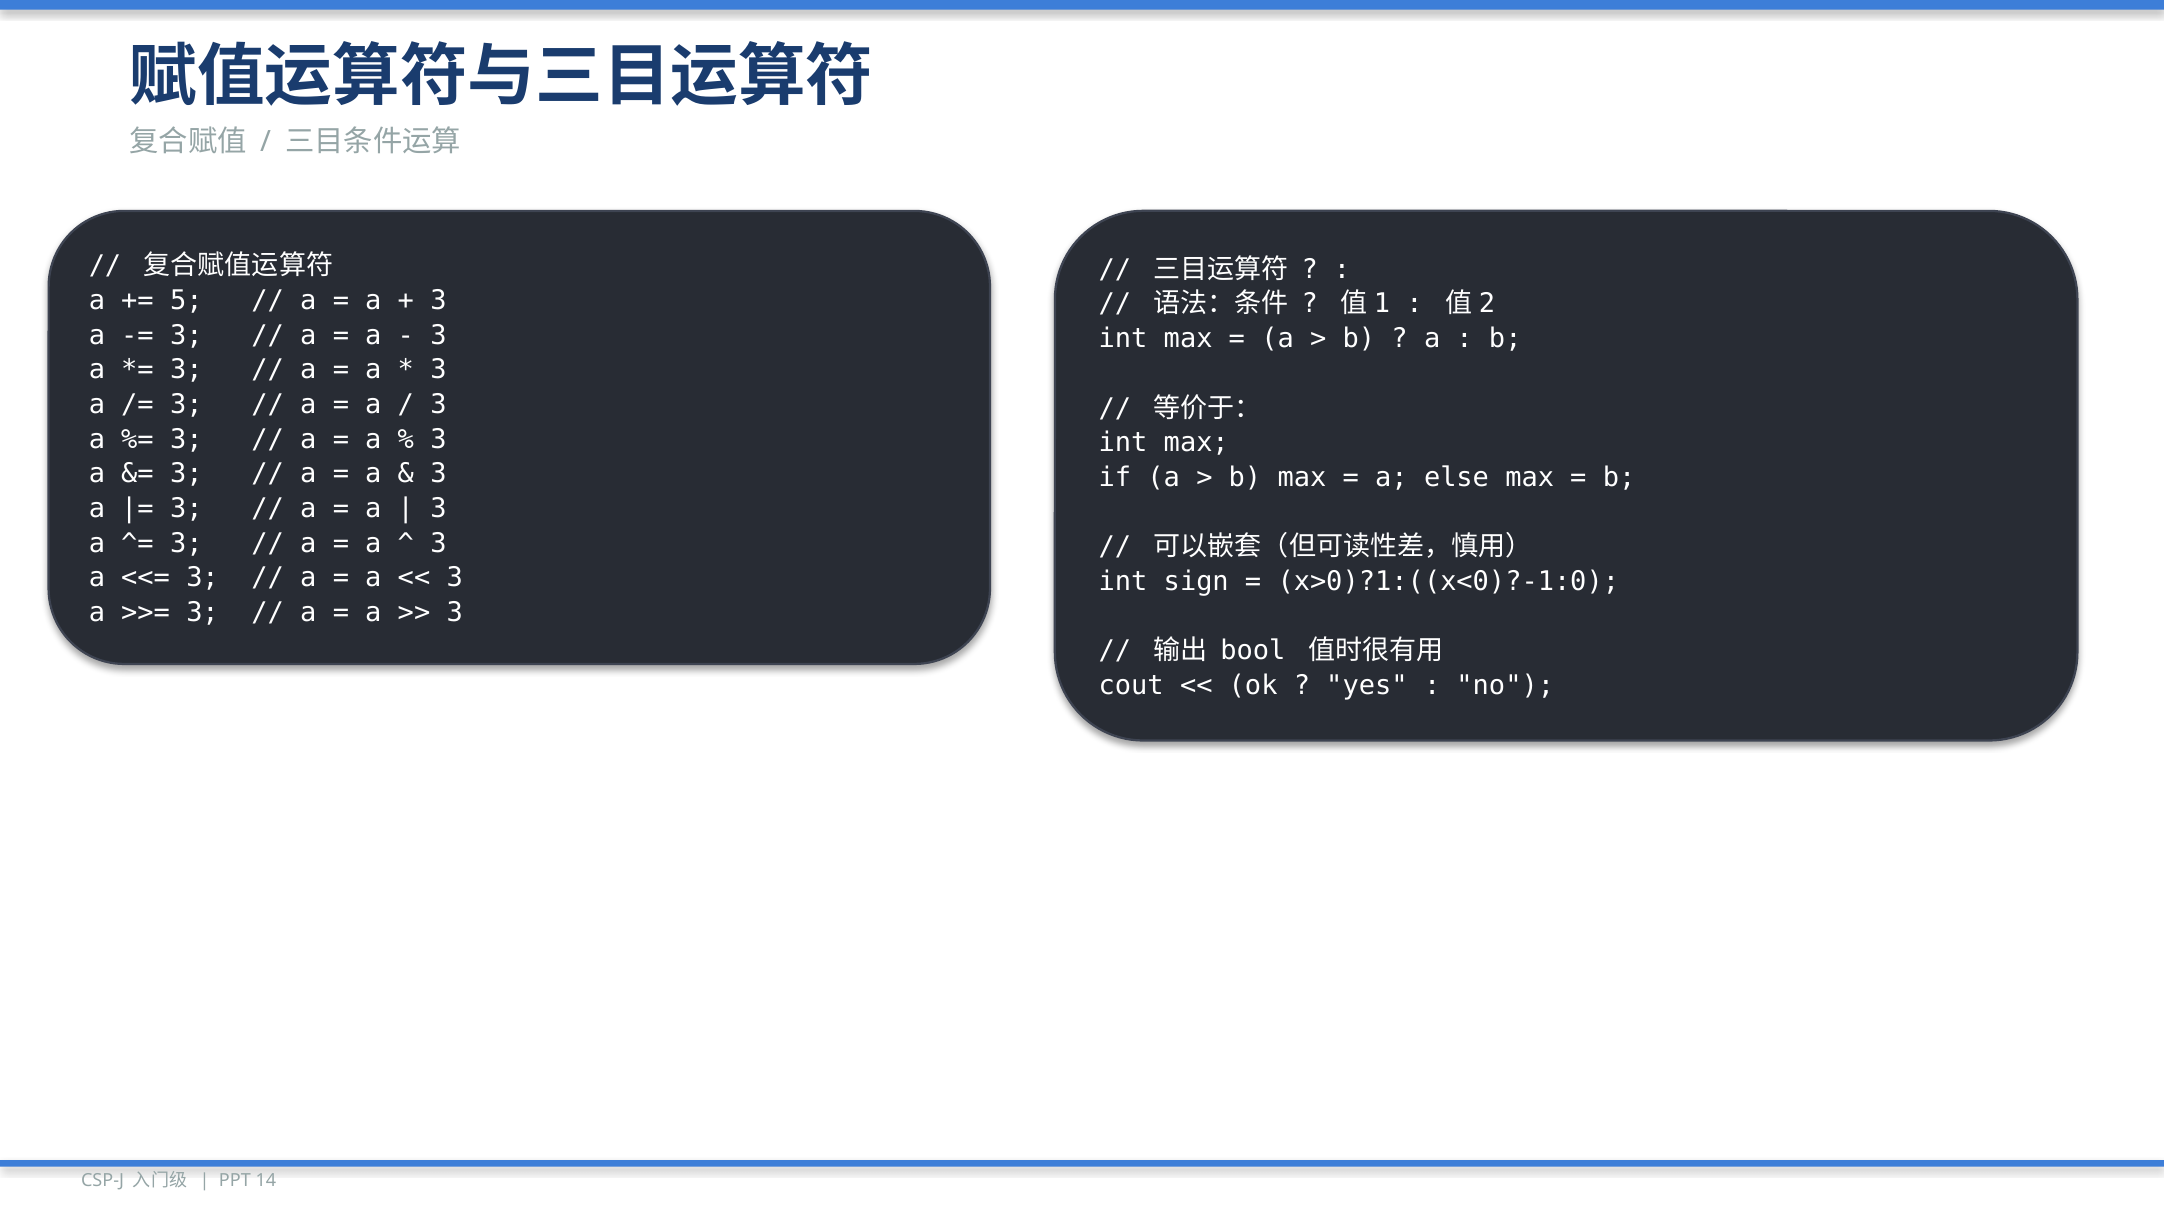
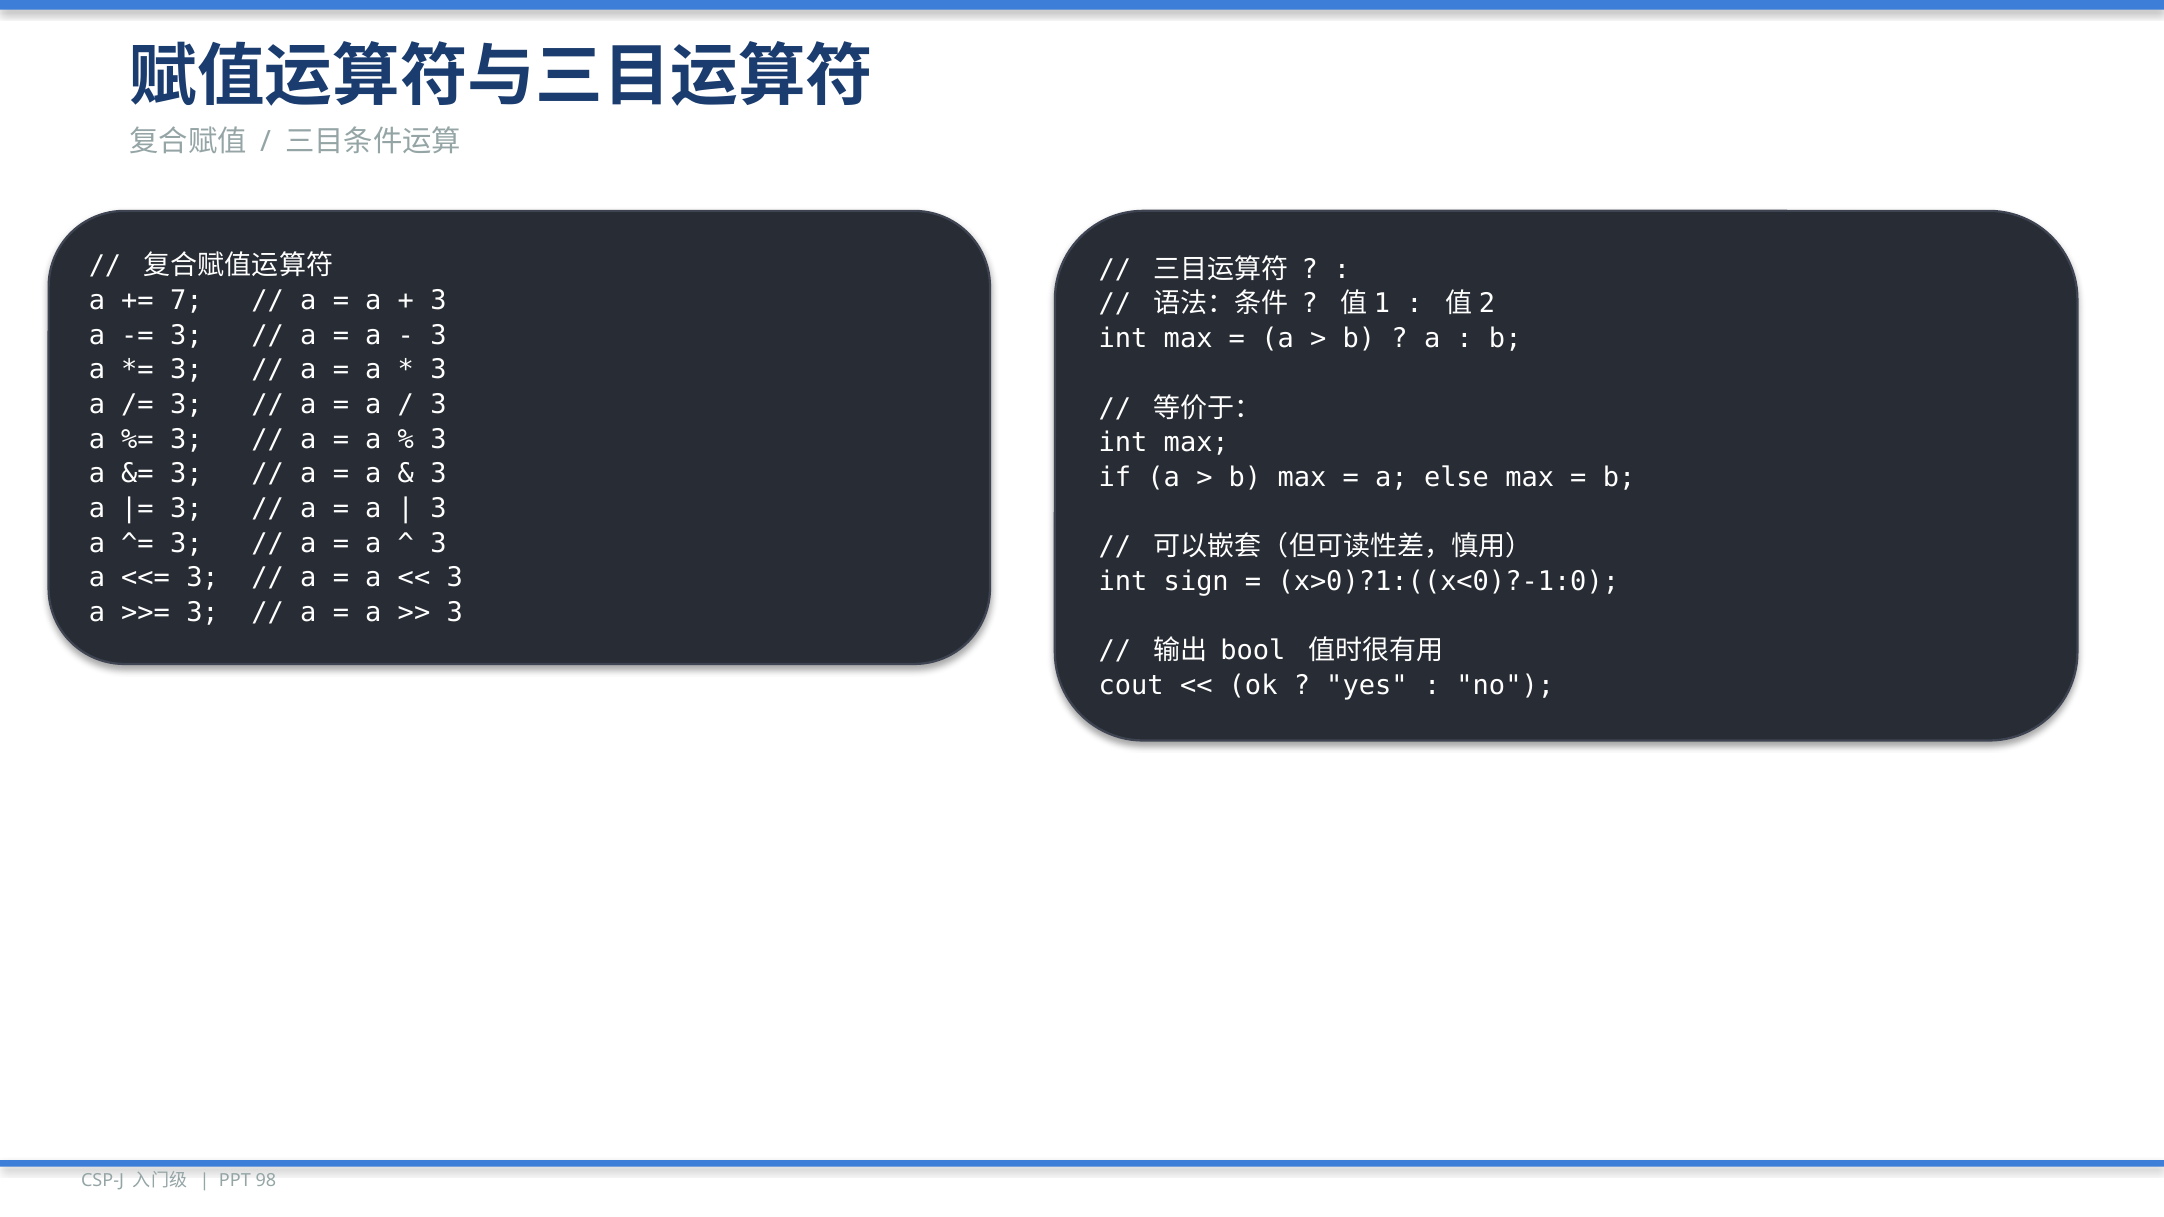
5: 5 -> 7
14: 14 -> 98
